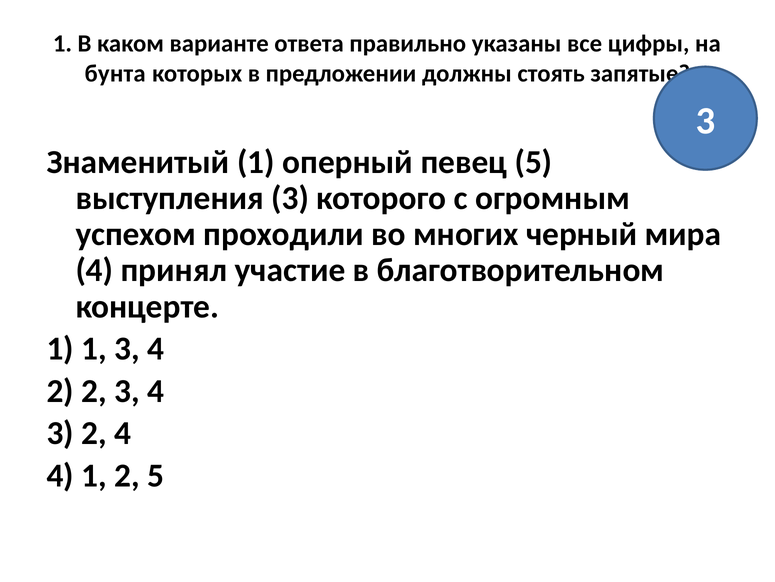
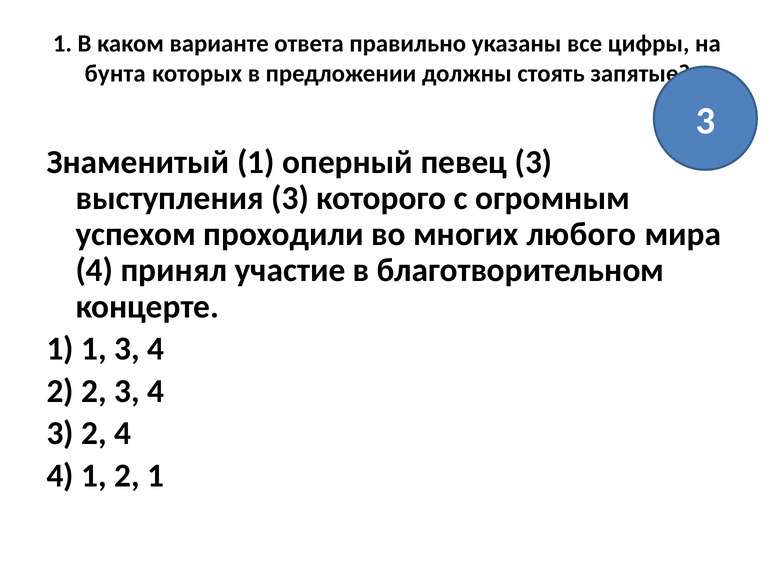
певец 5: 5 -> 3
черный: черный -> любого
2 5: 5 -> 1
